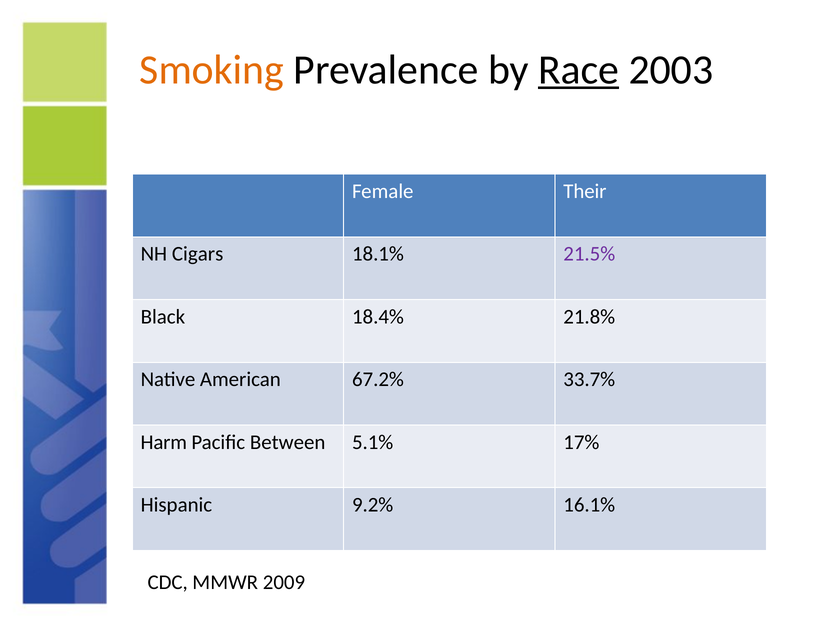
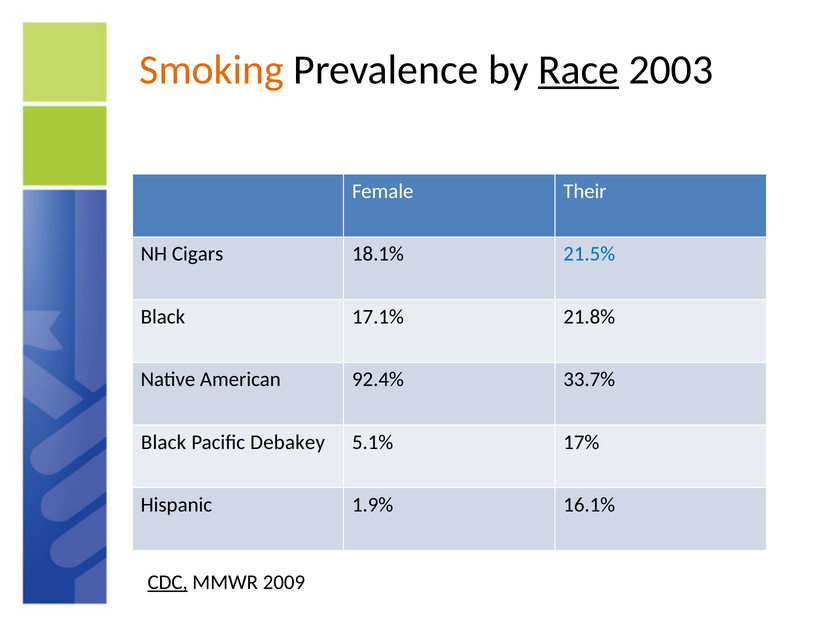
21.5% colour: purple -> blue
18.4%: 18.4% -> 17.1%
67.2%: 67.2% -> 92.4%
Harm at (164, 442): Harm -> Black
Between: Between -> Debakey
9.2%: 9.2% -> 1.9%
CDC underline: none -> present
